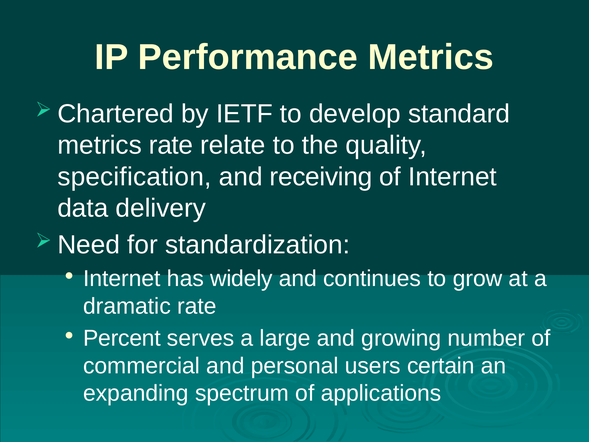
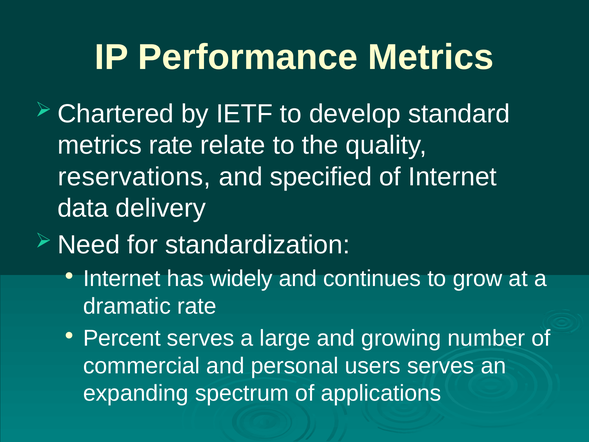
specification: specification -> reservations
receiving: receiving -> specified
users certain: certain -> serves
